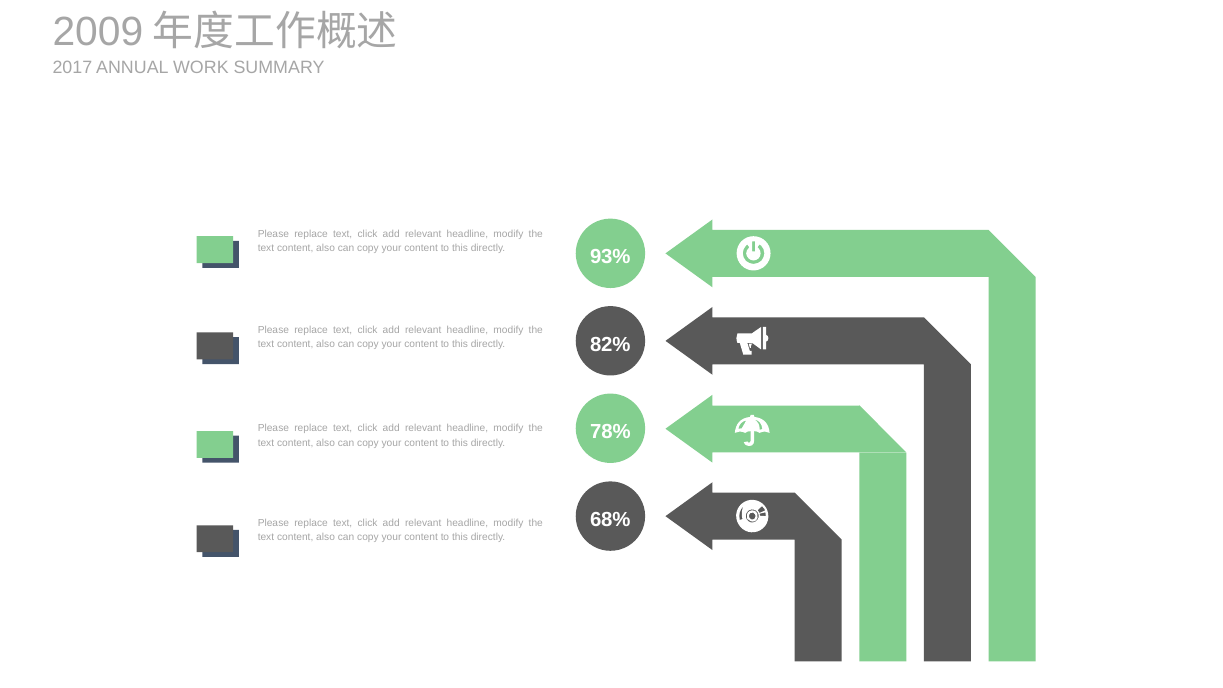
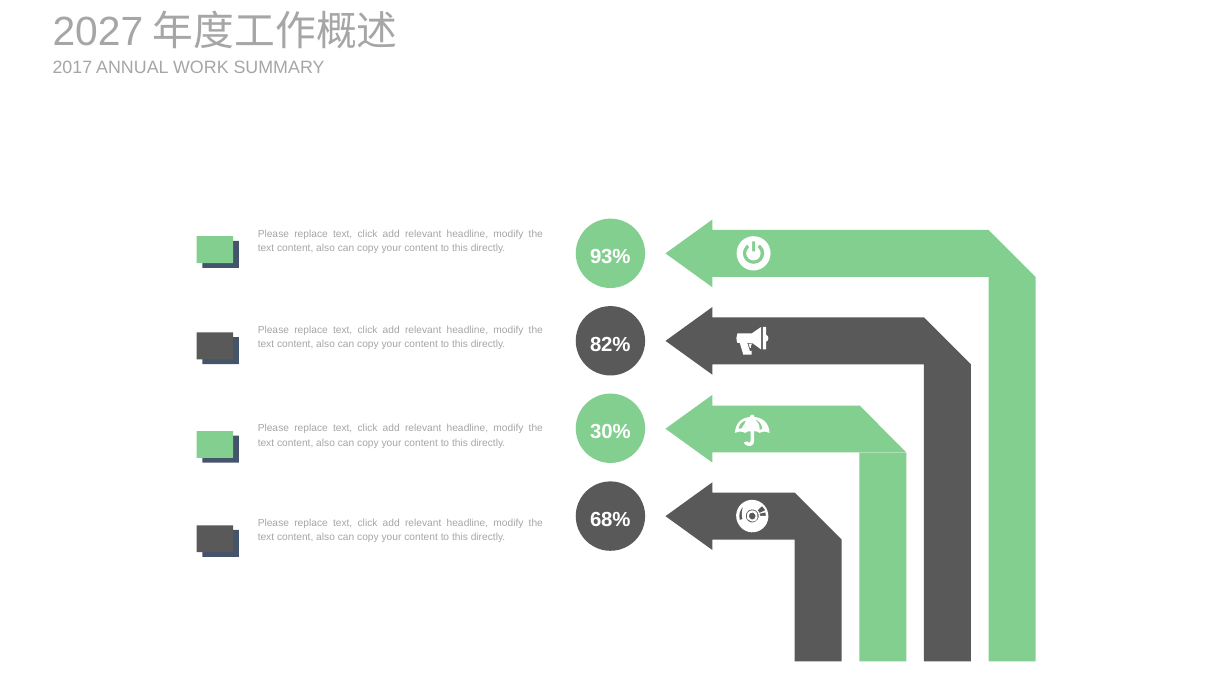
2009: 2009 -> 2027
78%: 78% -> 30%
